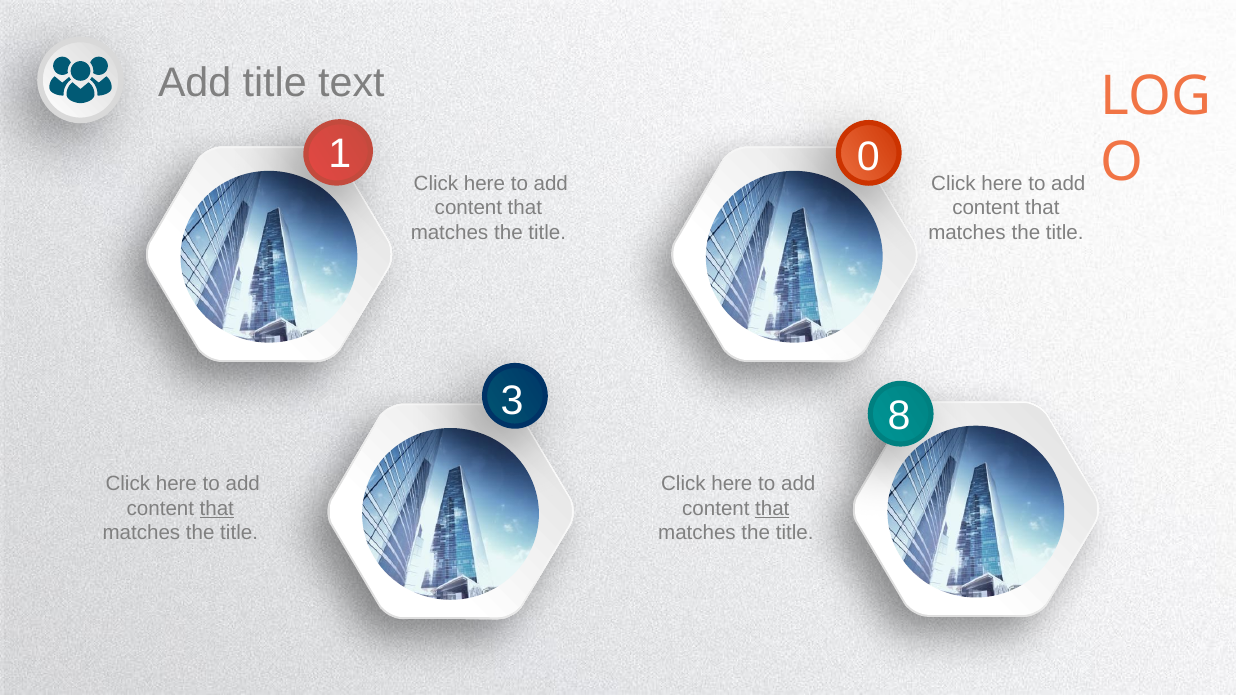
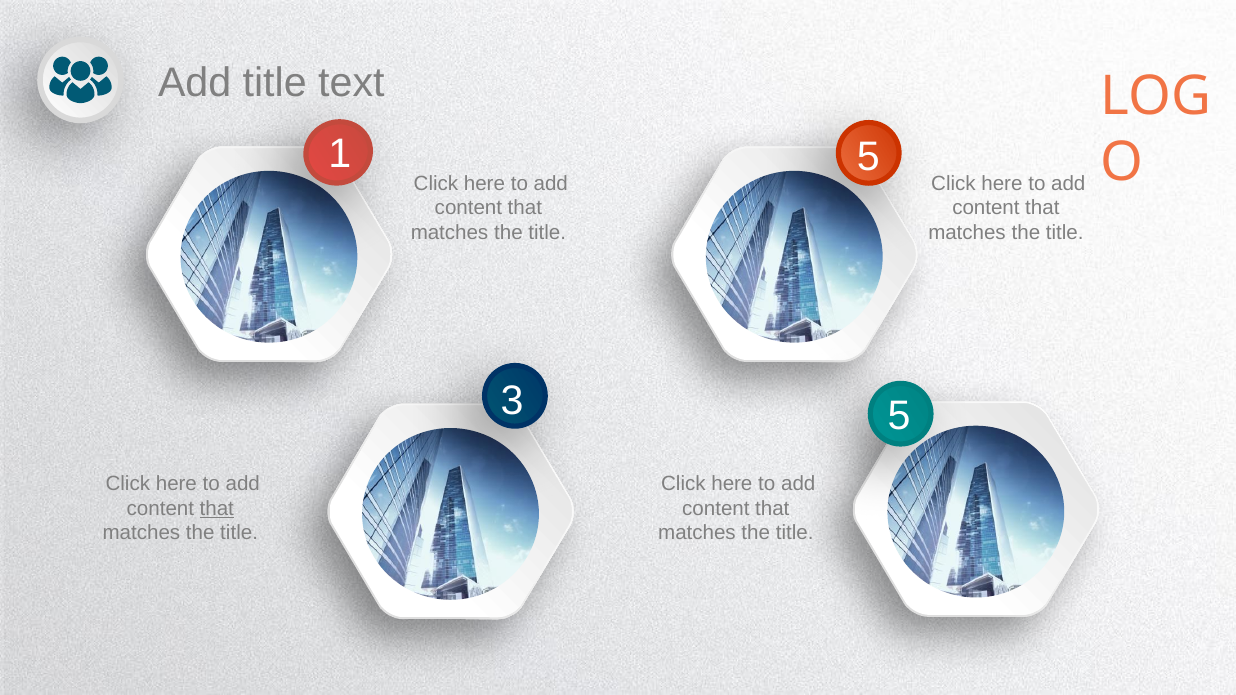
1 0: 0 -> 5
3 8: 8 -> 5
that at (772, 509) underline: present -> none
